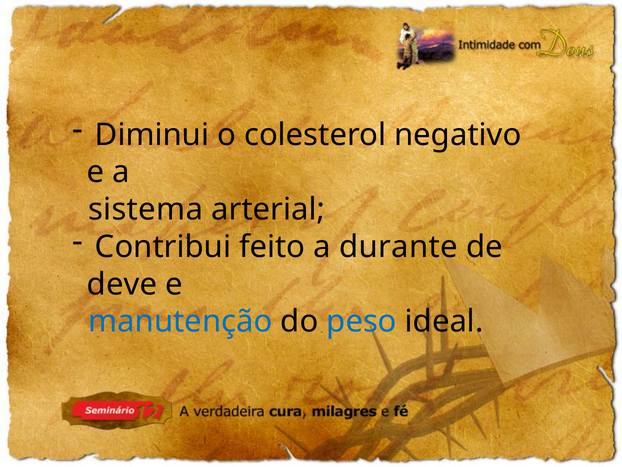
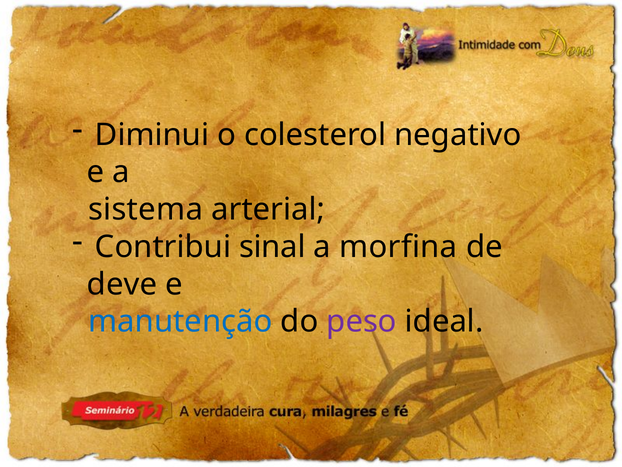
feito: feito -> sinal
durante: durante -> morfina
peso colour: blue -> purple
